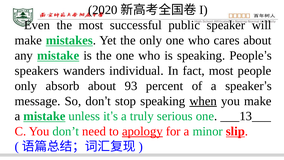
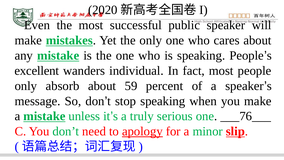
speakers: speakers -> excellent
93: 93 -> 59
when underline: present -> none
___13___: ___13___ -> ___76___
